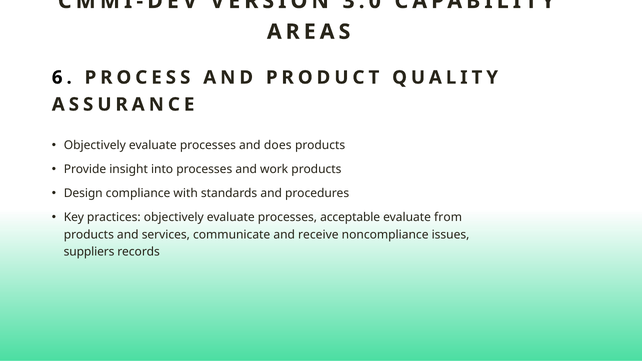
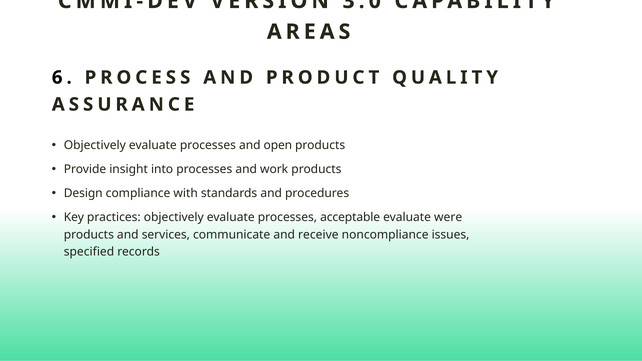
does: does -> open
from: from -> were
suppliers: suppliers -> specified
